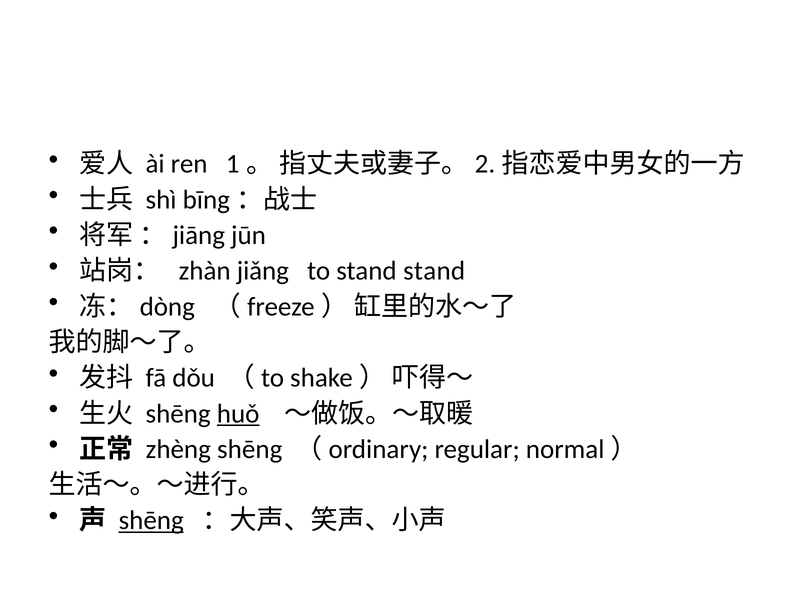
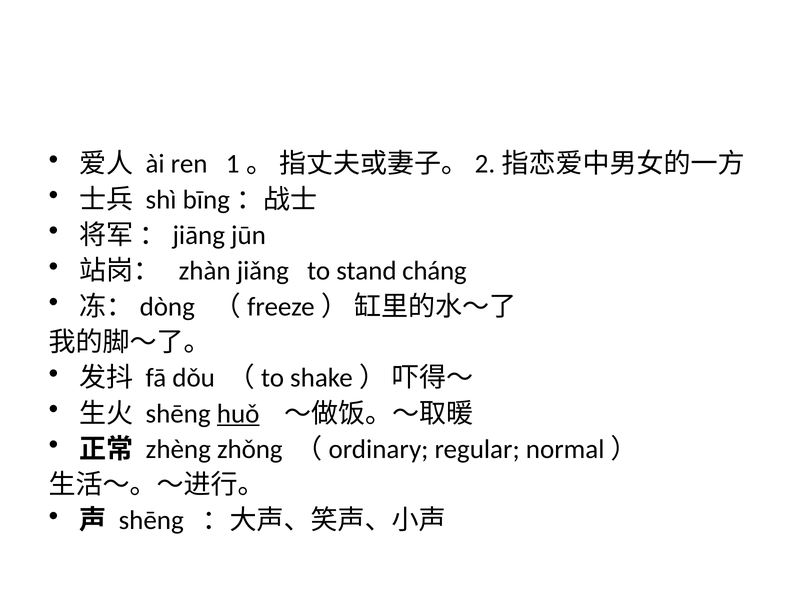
stand stand: stand -> cháng
zhèng shēng: shēng -> zhǒng
shēng at (151, 521) underline: present -> none
